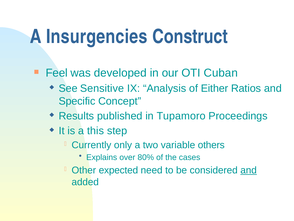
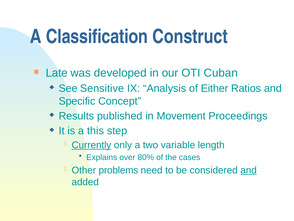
Insurgencies: Insurgencies -> Classification
Feel: Feel -> Late
Tupamoro: Tupamoro -> Movement
Currently underline: none -> present
others: others -> length
expected: expected -> problems
